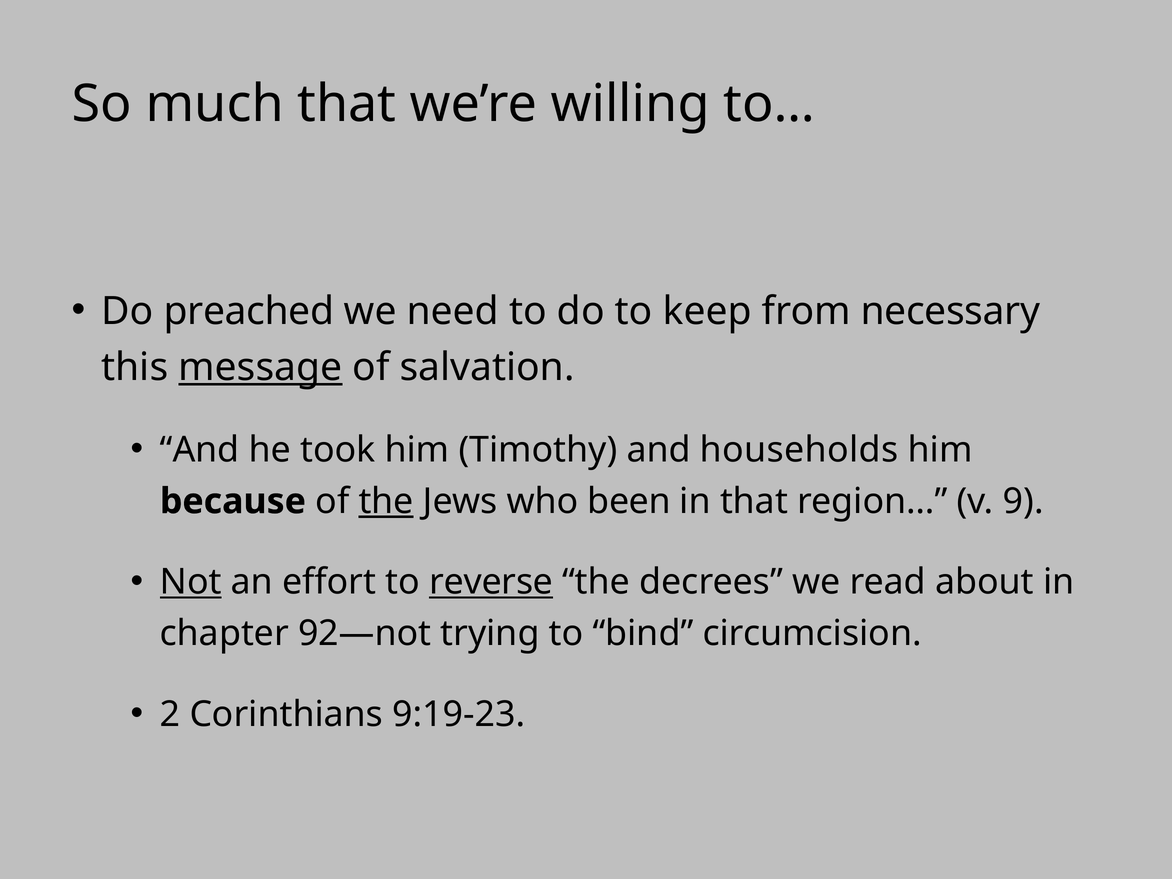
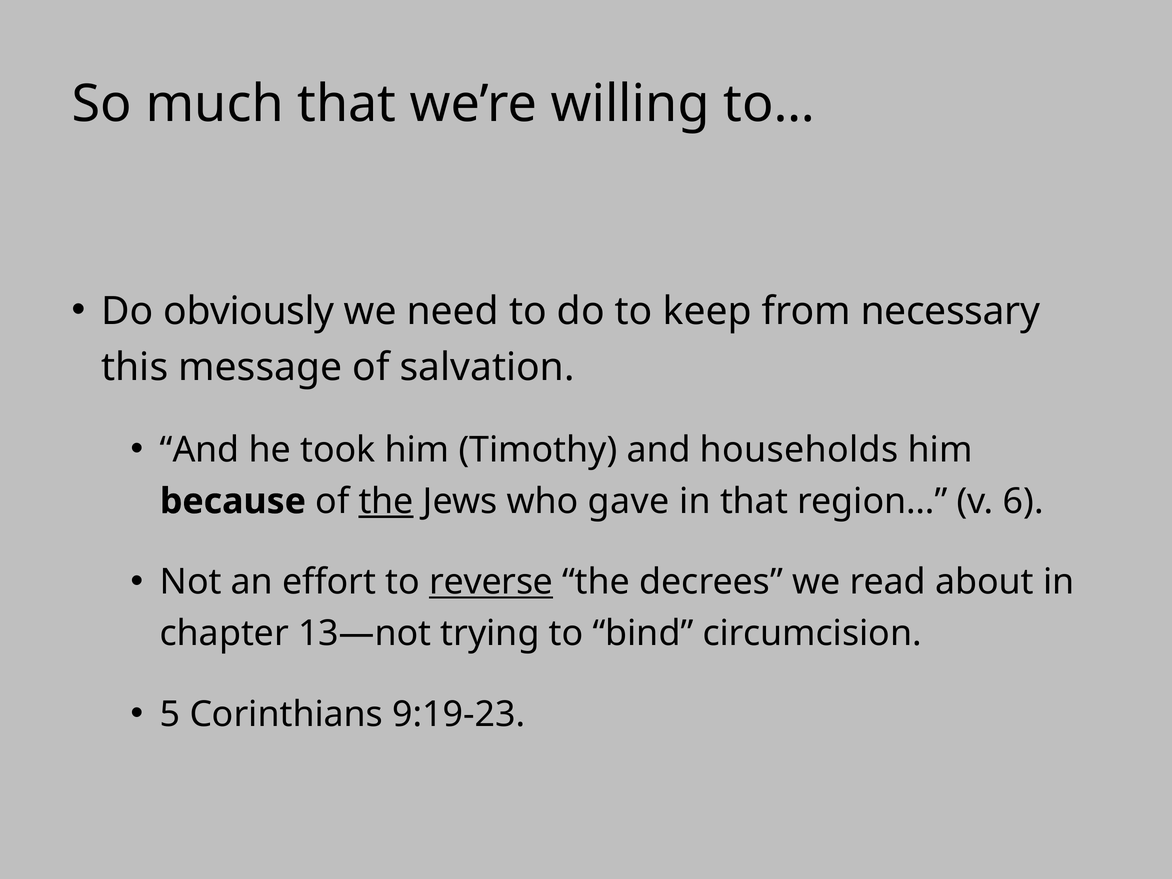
preached: preached -> obviously
message underline: present -> none
been: been -> gave
9: 9 -> 6
Not underline: present -> none
92—not: 92—not -> 13—not
2: 2 -> 5
